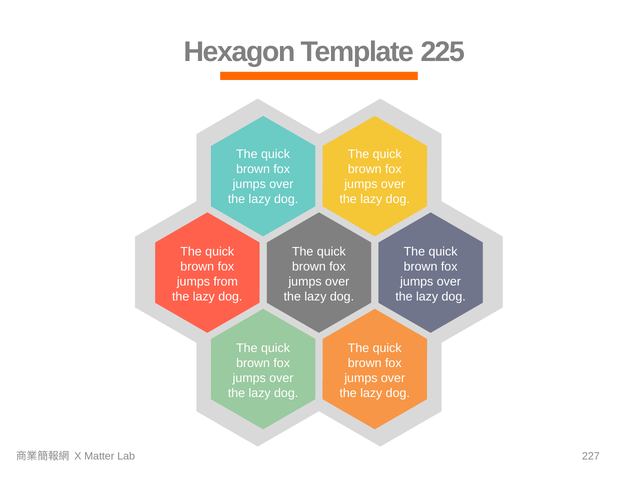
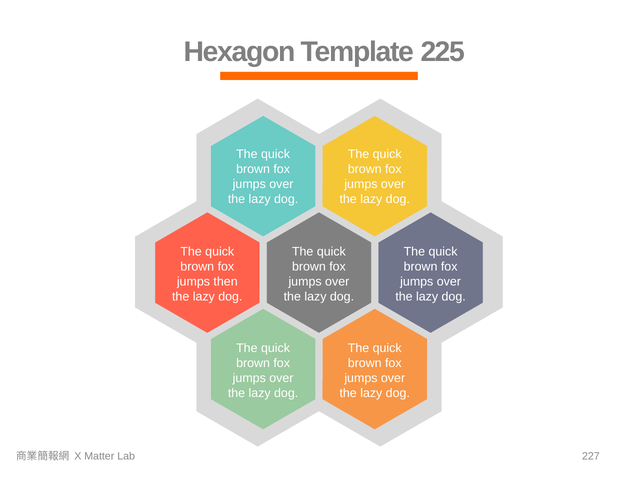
from: from -> then
